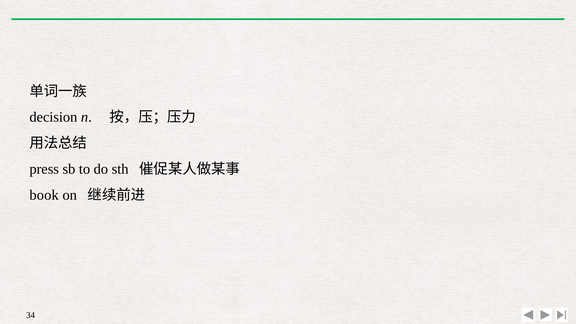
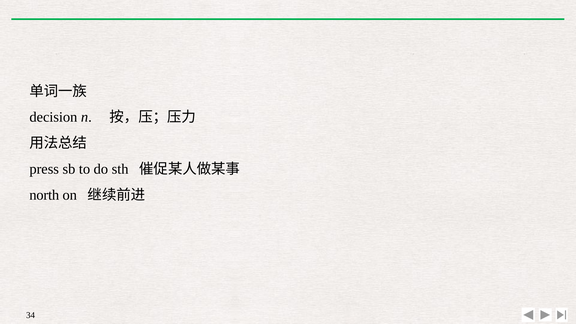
book: book -> north
